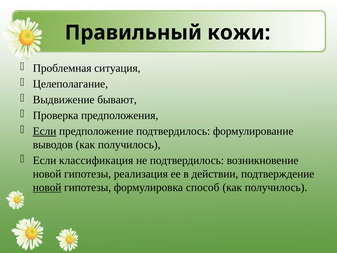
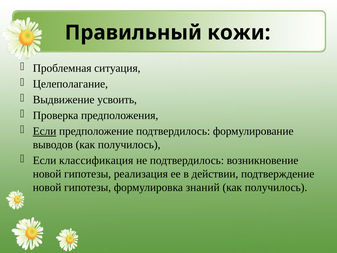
бывают: бывают -> усвоить
новой at (47, 187) underline: present -> none
способ: способ -> знаний
